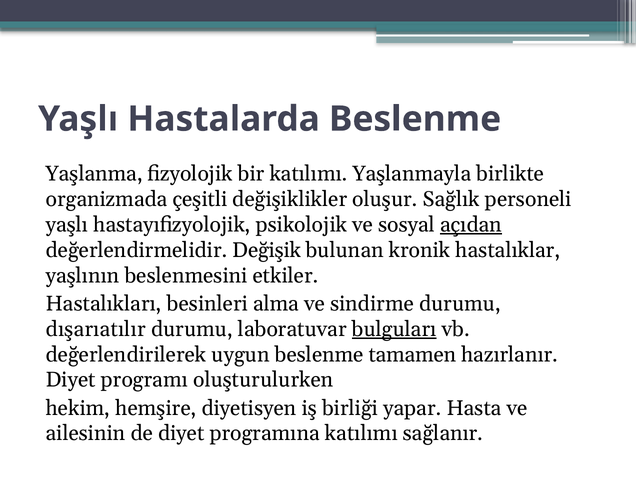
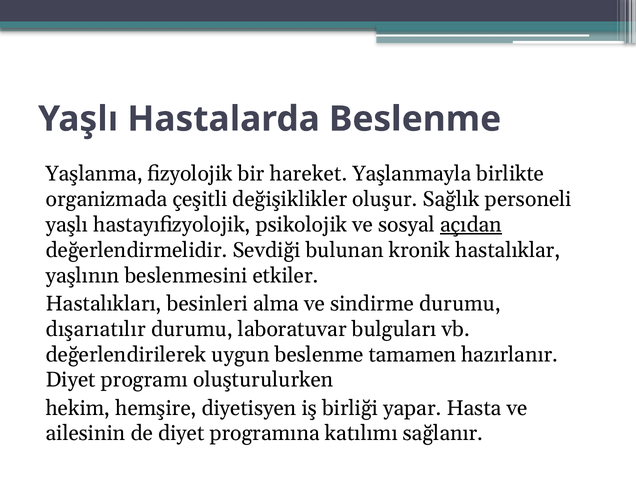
bir katılımı: katılımı -> hareket
Değişik: Değişik -> Sevdiği
bulguları underline: present -> none
